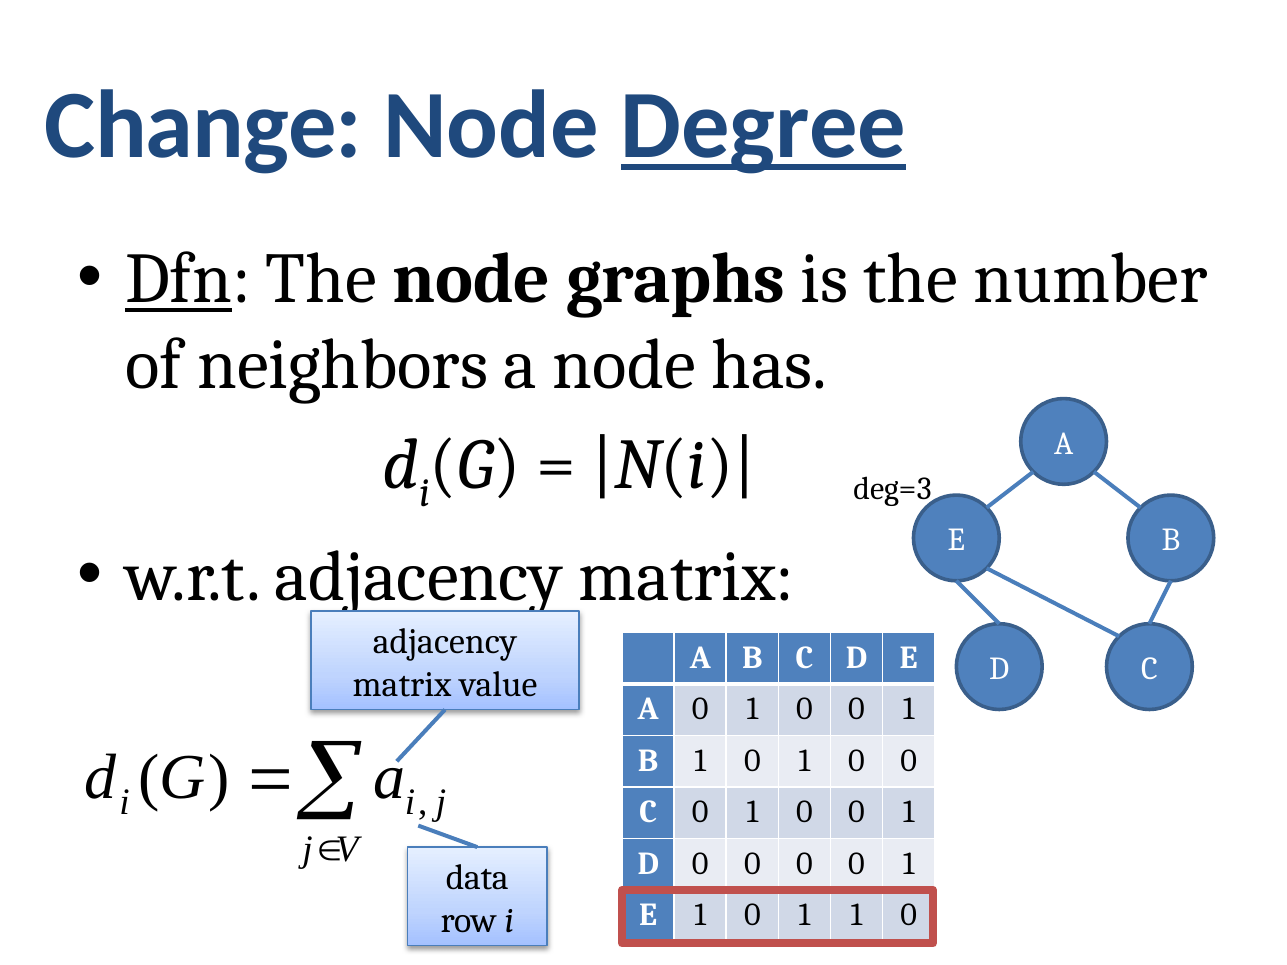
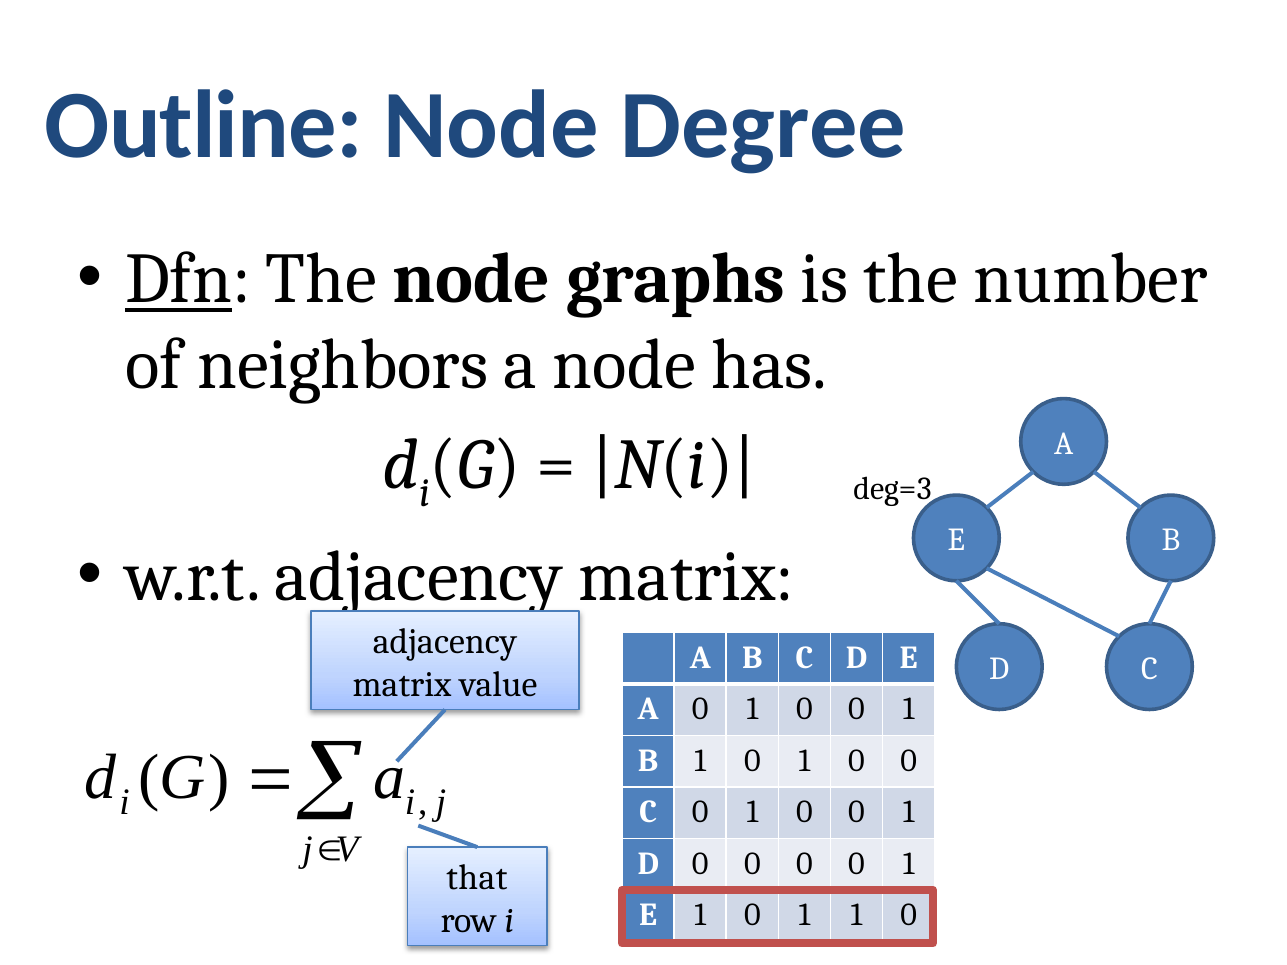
Change: Change -> Outline
Degree underline: present -> none
data: data -> that
